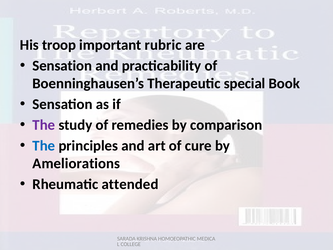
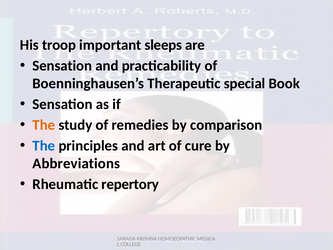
rubric: rubric -> sleeps
The at (44, 125) colour: purple -> orange
Ameliorations: Ameliorations -> Abbreviations
attended: attended -> repertory
